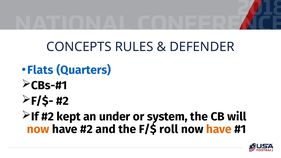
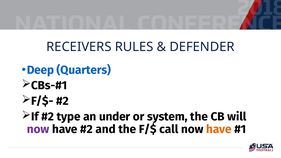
CONCEPTS: CONCEPTS -> RECEIVERS
Flats: Flats -> Deep
kept: kept -> type
now at (38, 129) colour: orange -> purple
roll: roll -> call
